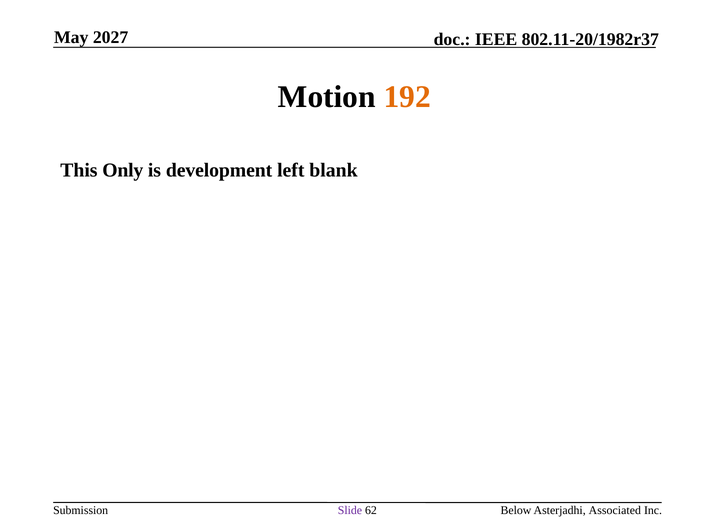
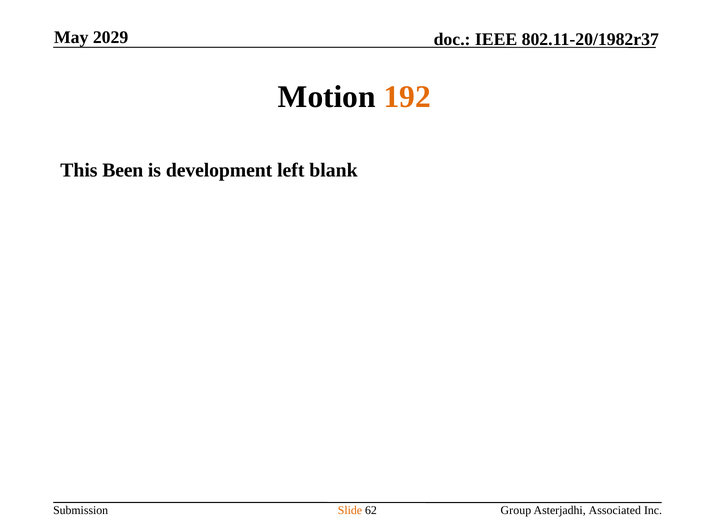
2027: 2027 -> 2029
Only: Only -> Been
Slide colour: purple -> orange
Below: Below -> Group
